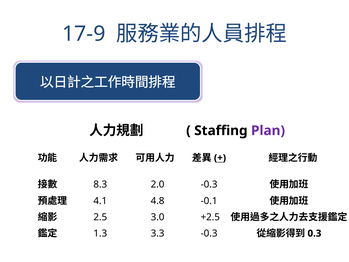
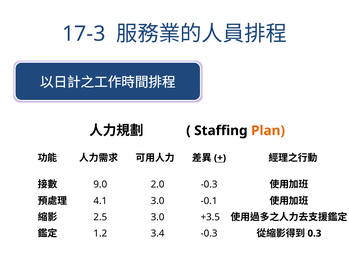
17-9: 17-9 -> 17-3
Plan colour: purple -> orange
8.3: 8.3 -> 9.0
4.8 at (158, 201): 4.8 -> 3.0
+2.5: +2.5 -> +3.5
1.3: 1.3 -> 1.2
3.3: 3.3 -> 3.4
